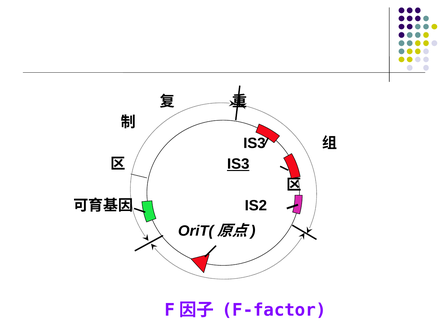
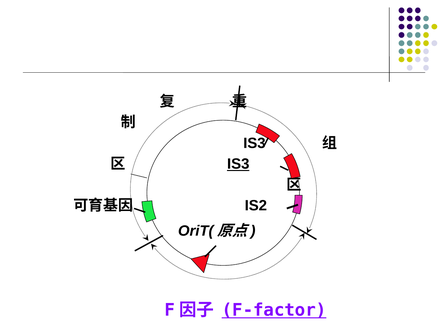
F-factor underline: none -> present
